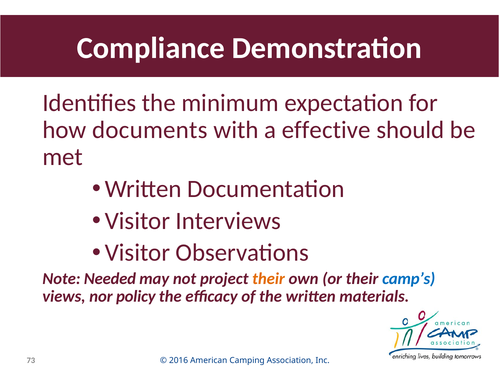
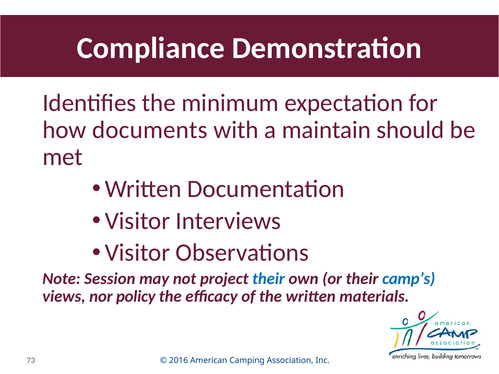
effective: effective -> maintain
Needed: Needed -> Session
their at (269, 279) colour: orange -> blue
